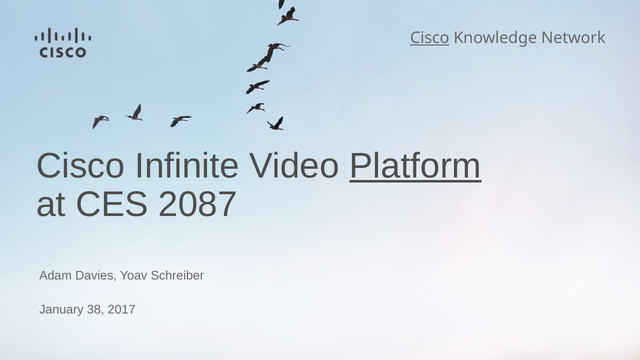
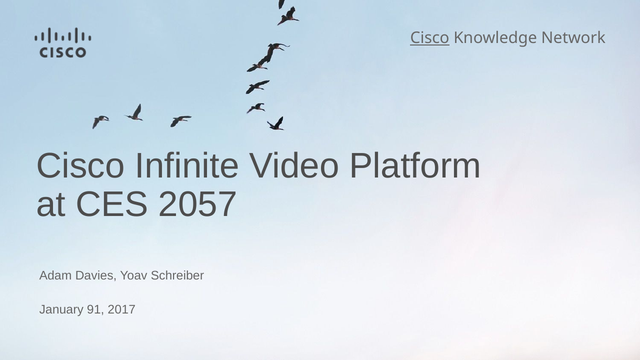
Platform underline: present -> none
2087: 2087 -> 2057
38: 38 -> 91
